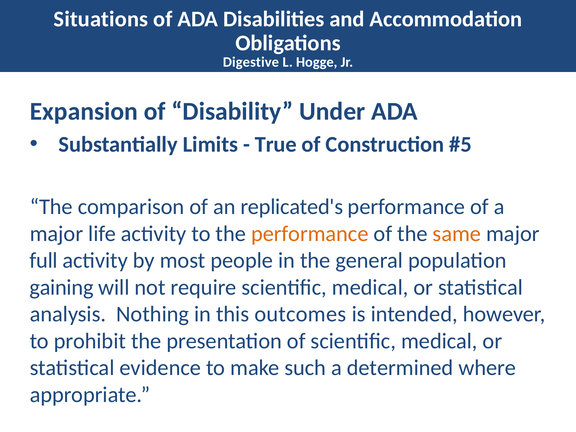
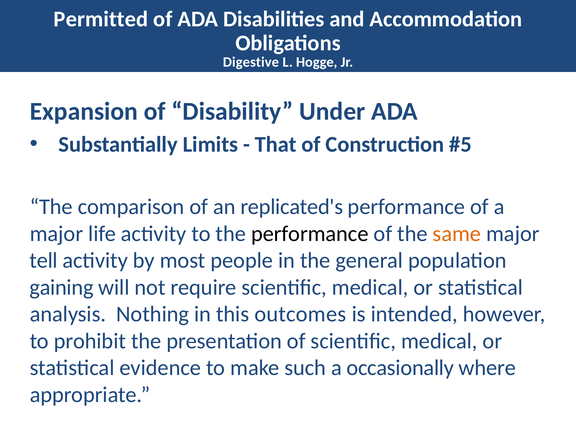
Situations: Situations -> Permitted
True: True -> That
performance at (310, 234) colour: orange -> black
full: full -> tell
determined: determined -> occasionally
